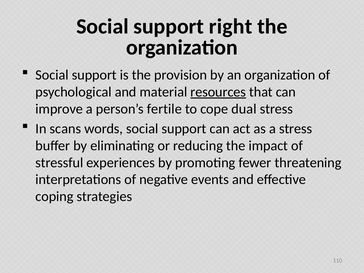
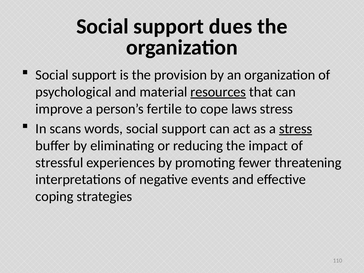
right: right -> dues
dual: dual -> laws
stress at (296, 129) underline: none -> present
